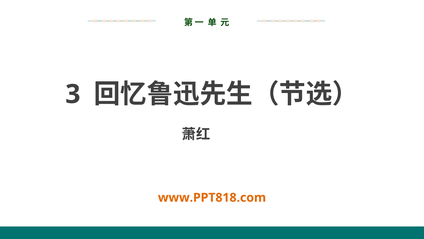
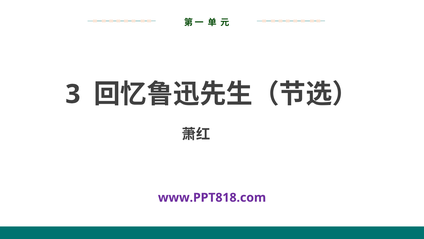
www.PPT818.com colour: orange -> purple
